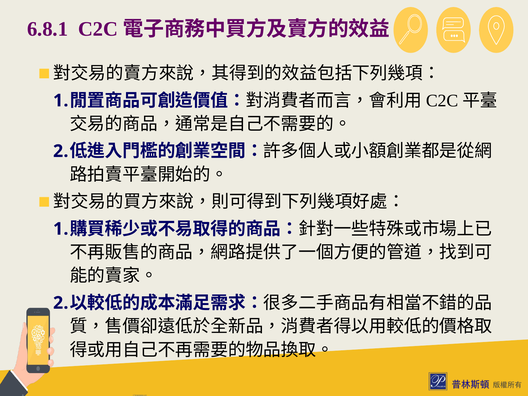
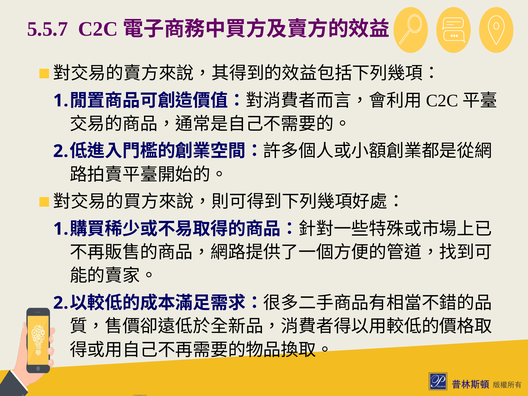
6.8.1: 6.8.1 -> 5.5.7
